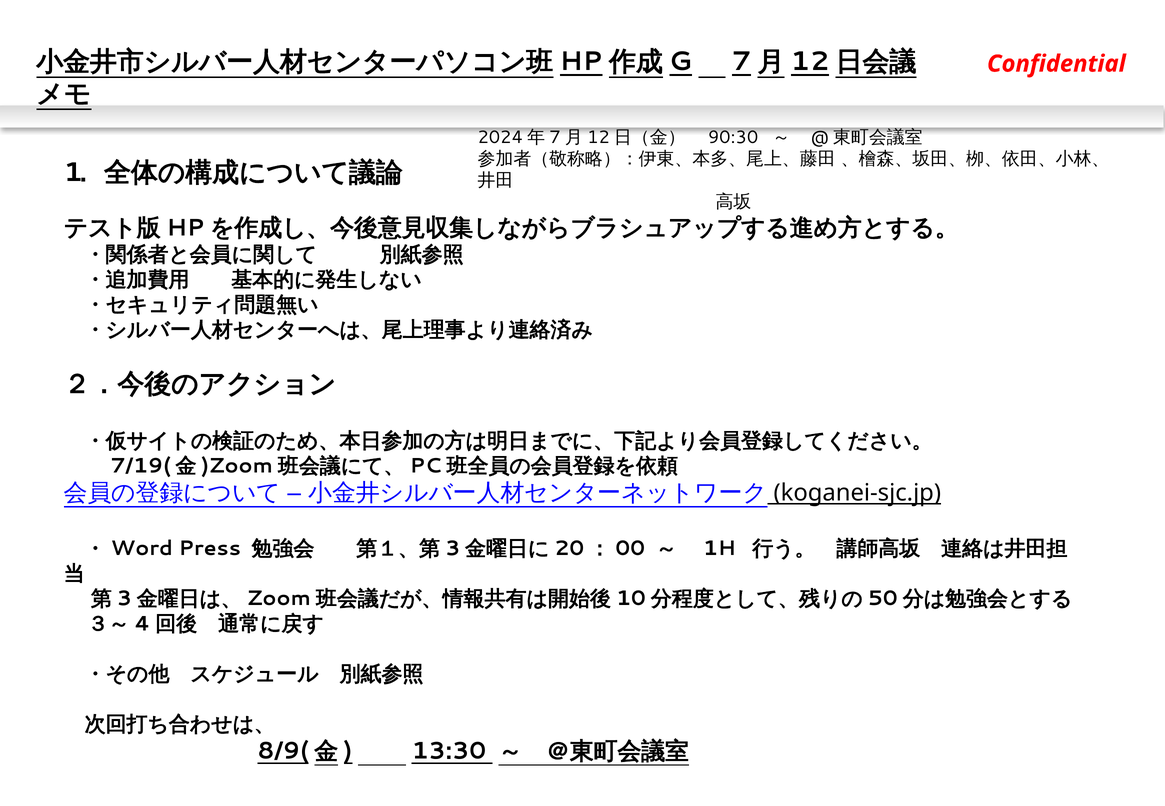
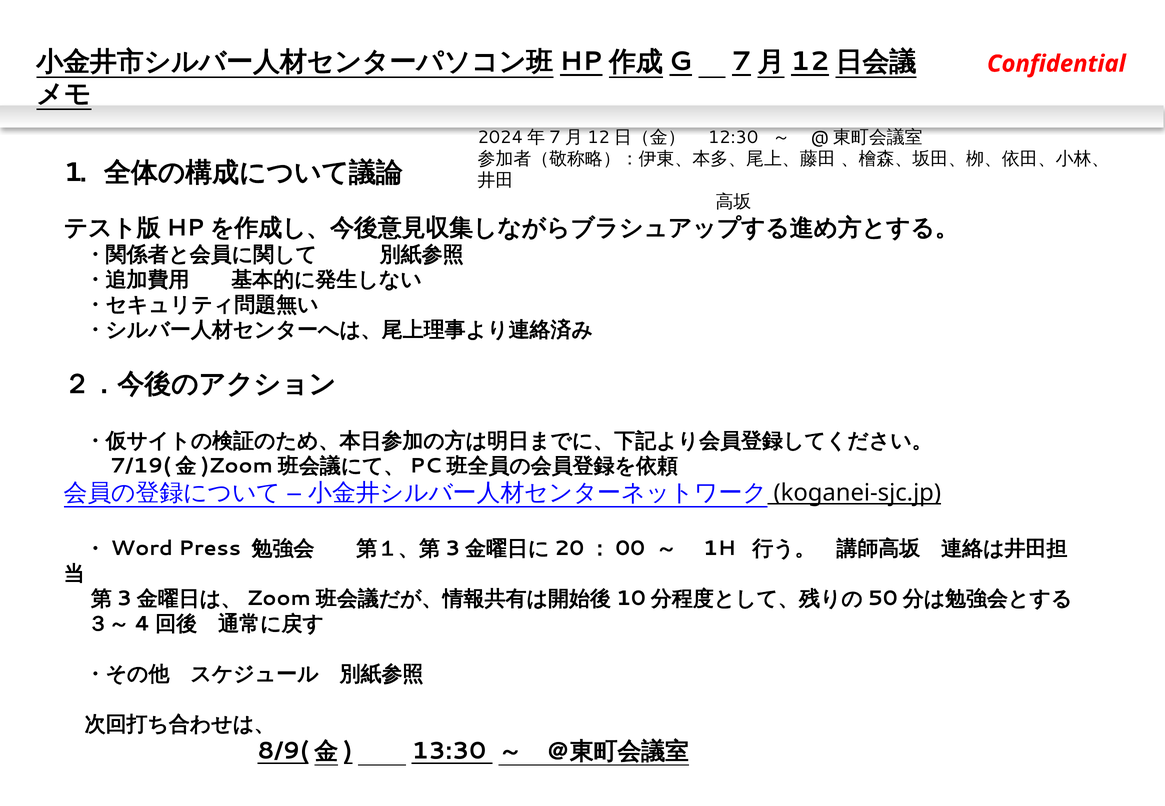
90:30: 90:30 -> 12:30
